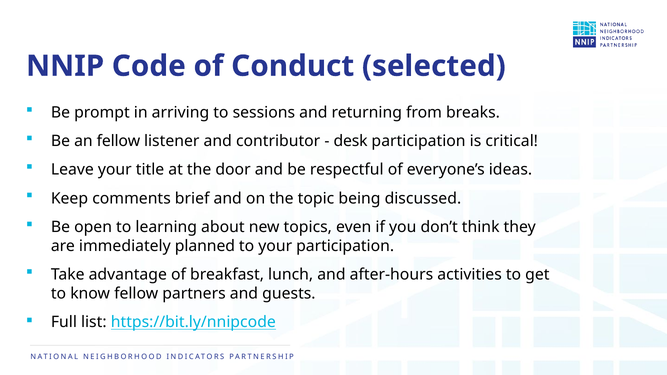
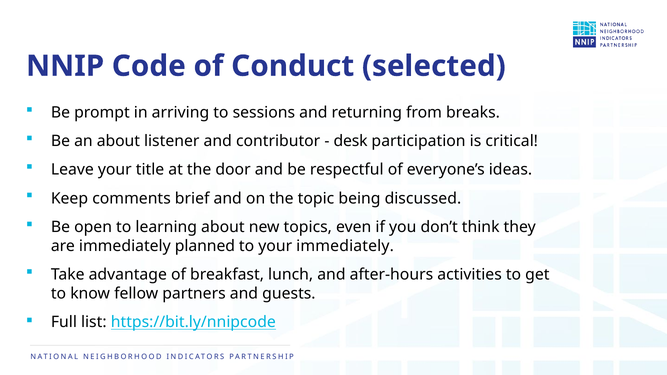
an fellow: fellow -> about
your participation: participation -> immediately
